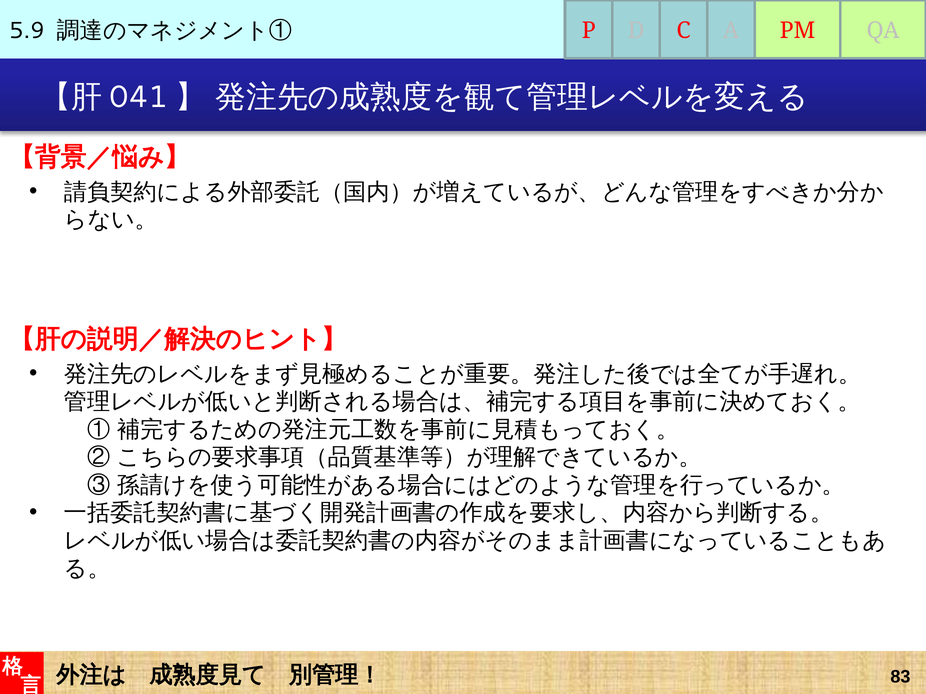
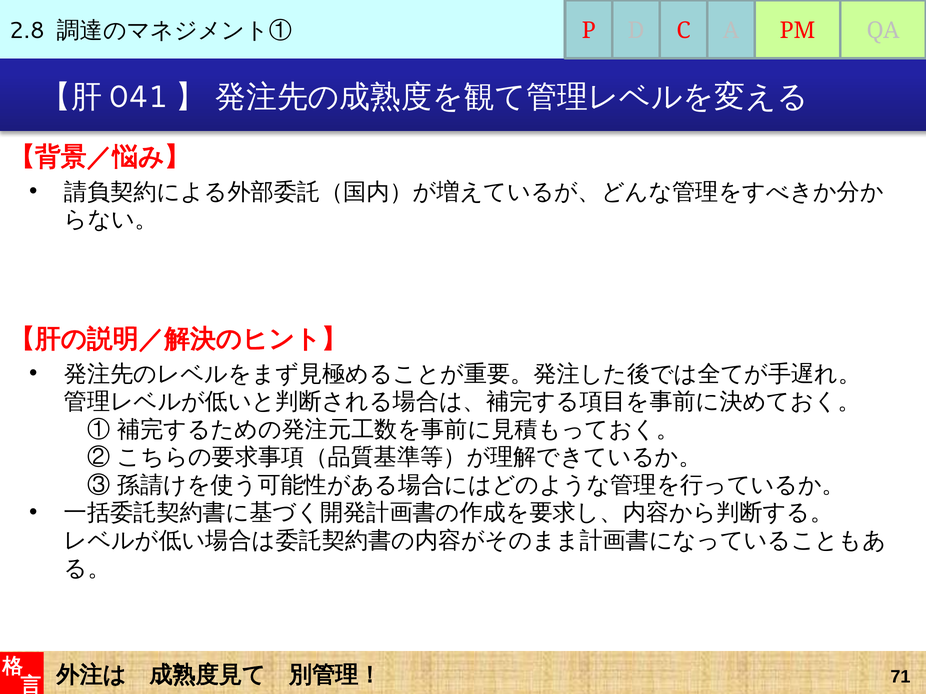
5.9: 5.9 -> 2.8
83: 83 -> 71
